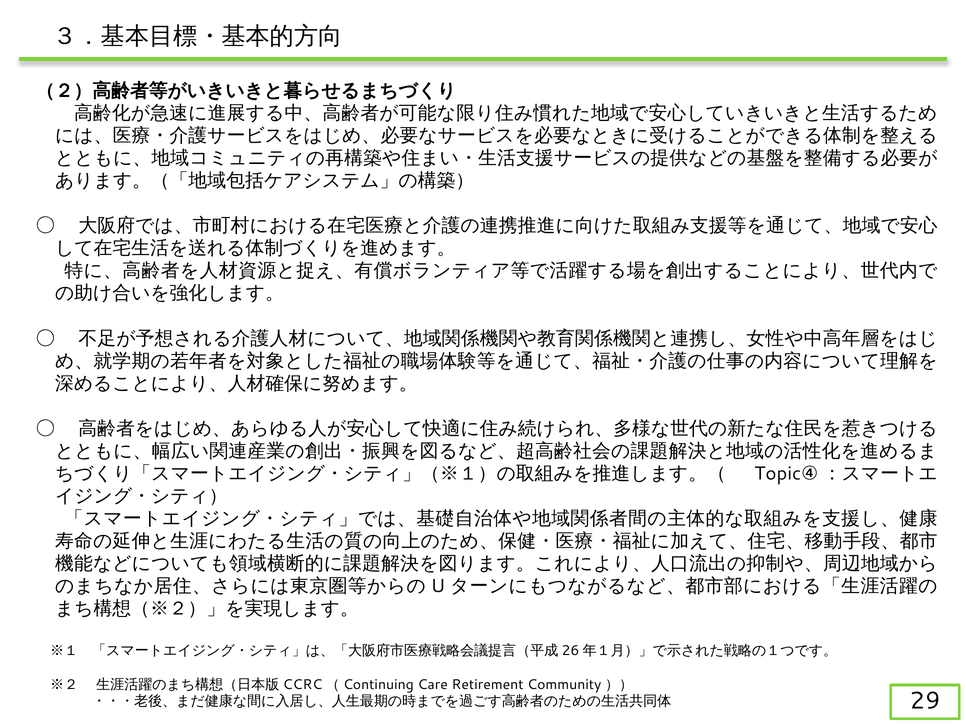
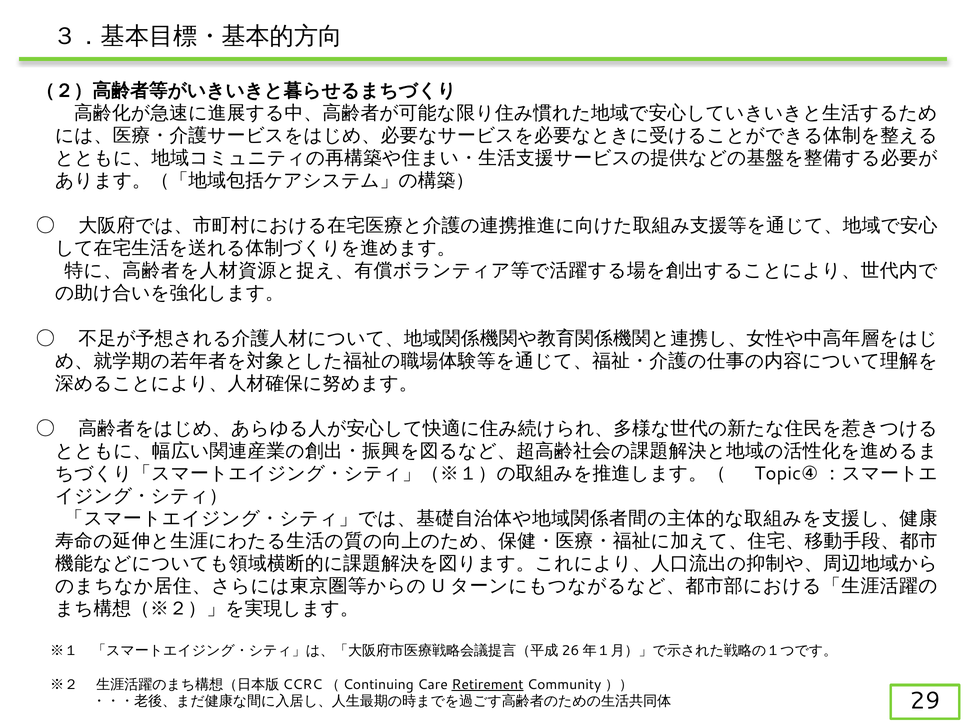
Retirement underline: none -> present
